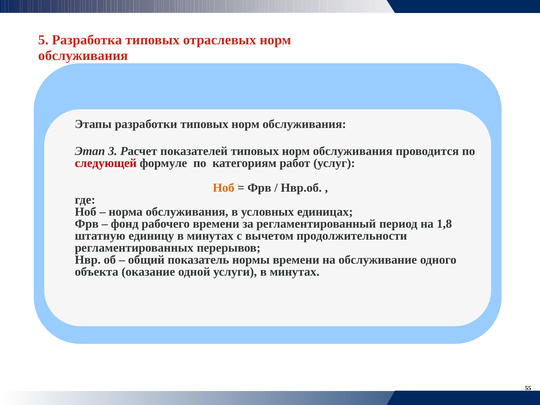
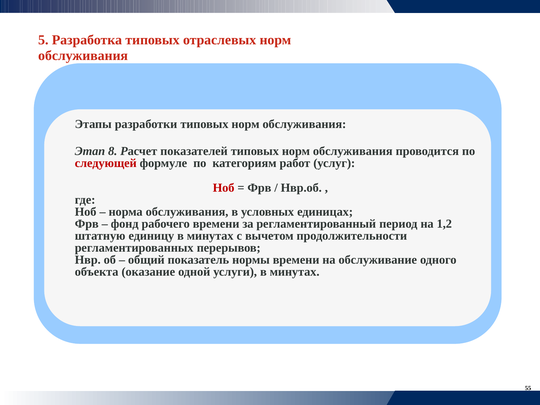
3: 3 -> 8
Ноб at (224, 188) colour: orange -> red
1,8: 1,8 -> 1,2
